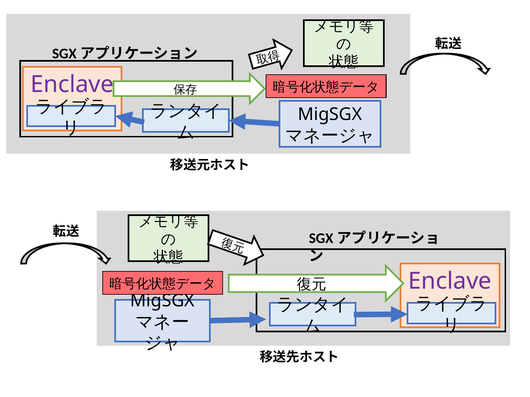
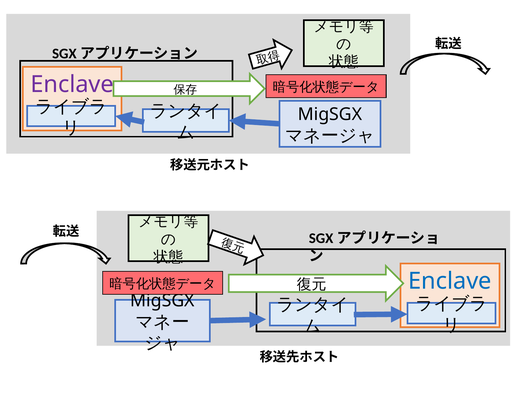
Enclave at (450, 281) colour: purple -> blue
